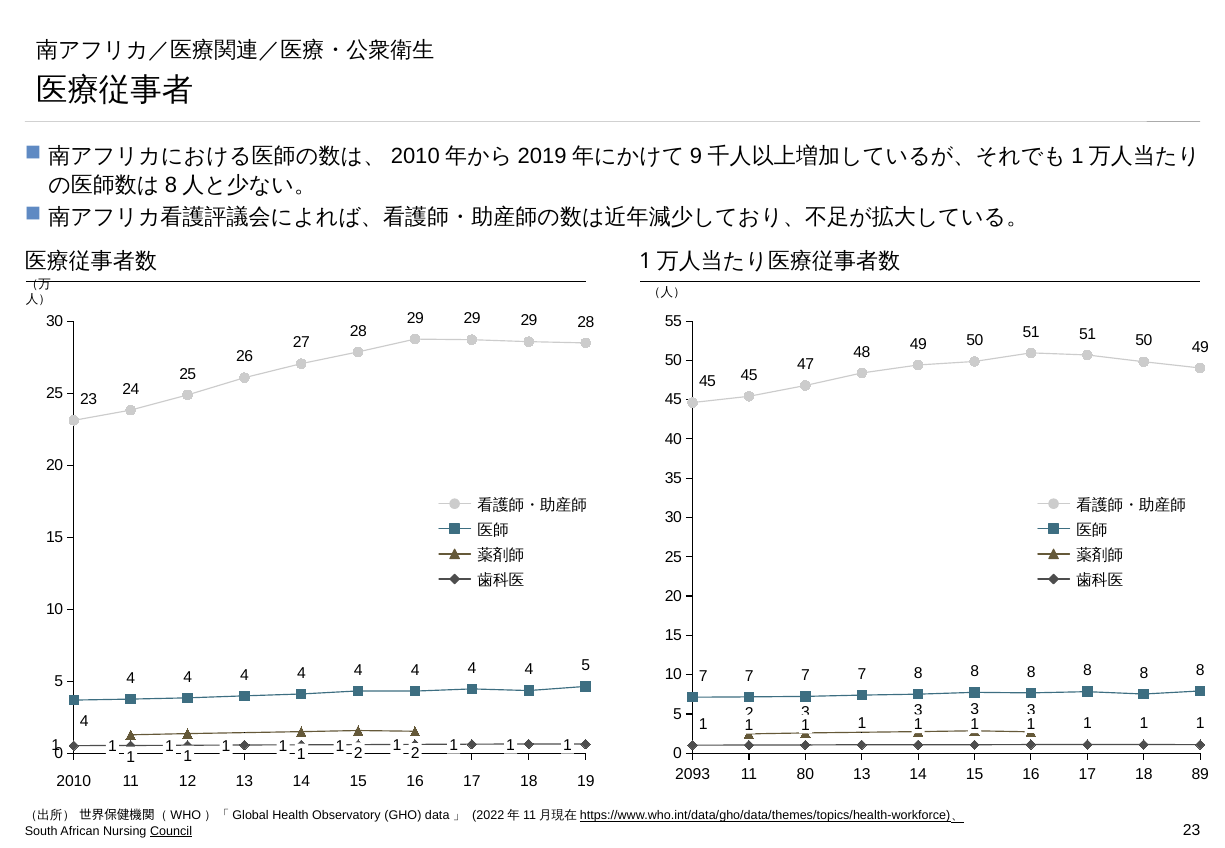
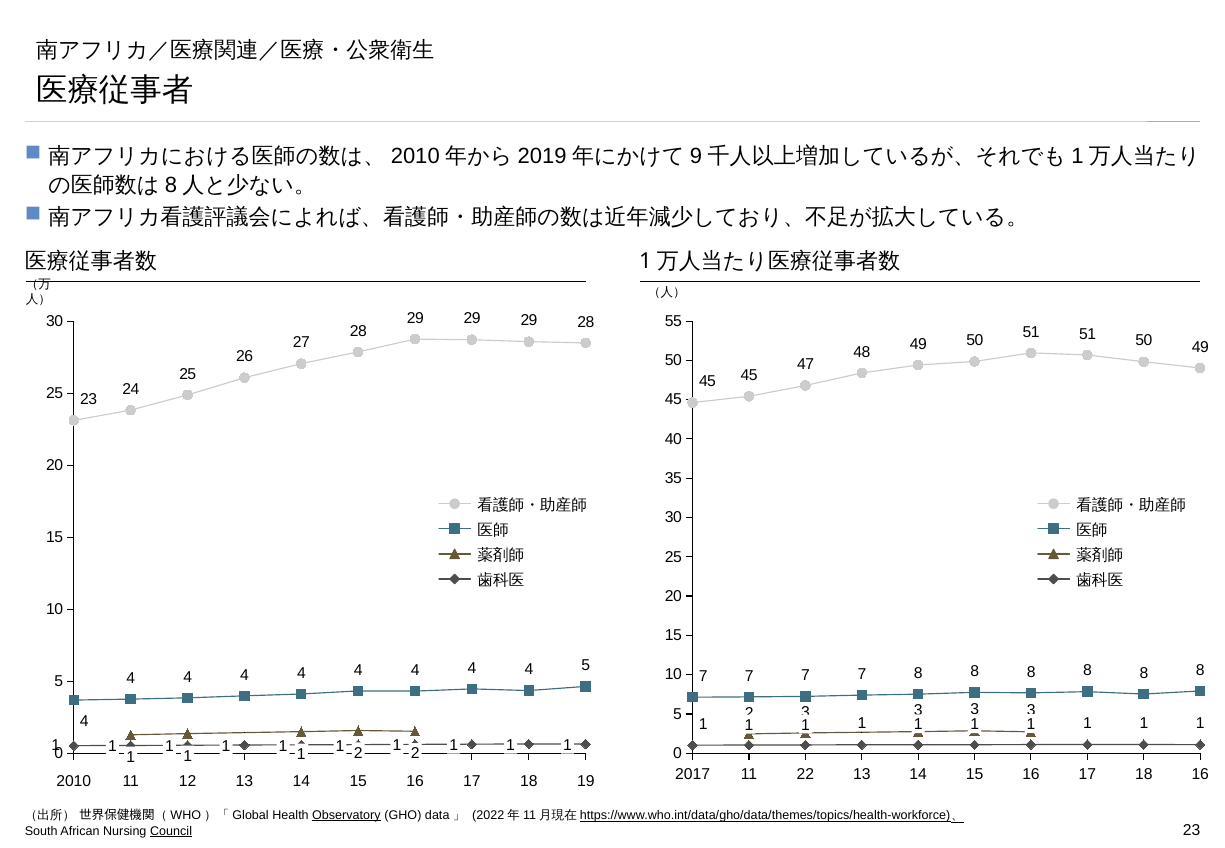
2093: 2093 -> 2017
80: 80 -> 22
18 89: 89 -> 16
Observatory underline: none -> present
